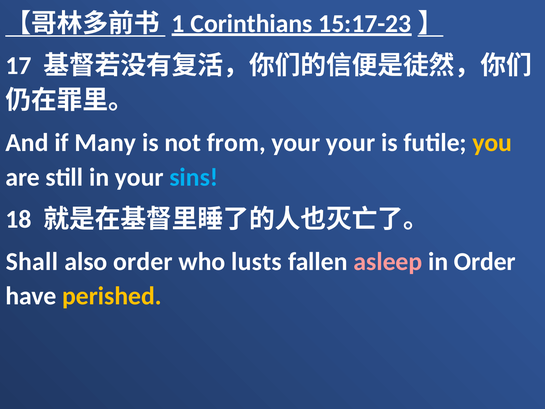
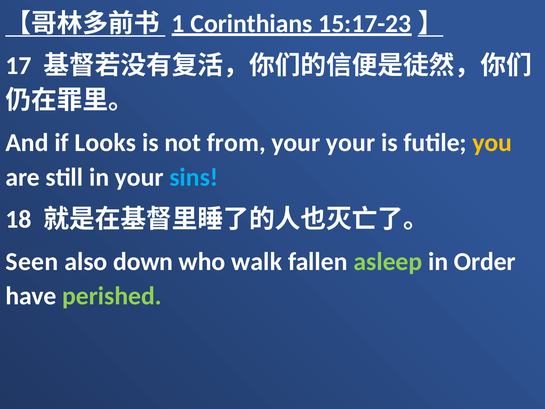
Many: Many -> Looks
Shall: Shall -> Seen
also order: order -> down
lusts: lusts -> walk
asleep colour: pink -> light green
perished colour: yellow -> light green
